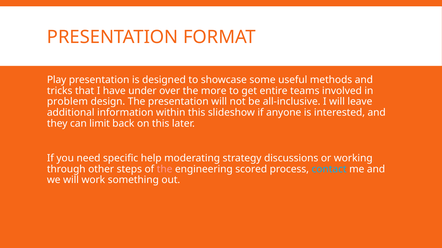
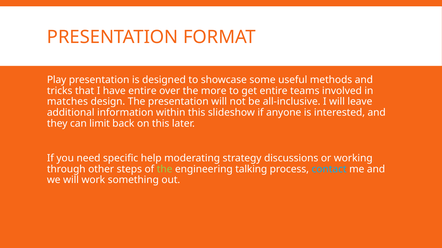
have under: under -> entire
problem: problem -> matches
the at (165, 169) colour: pink -> light green
scored: scored -> talking
